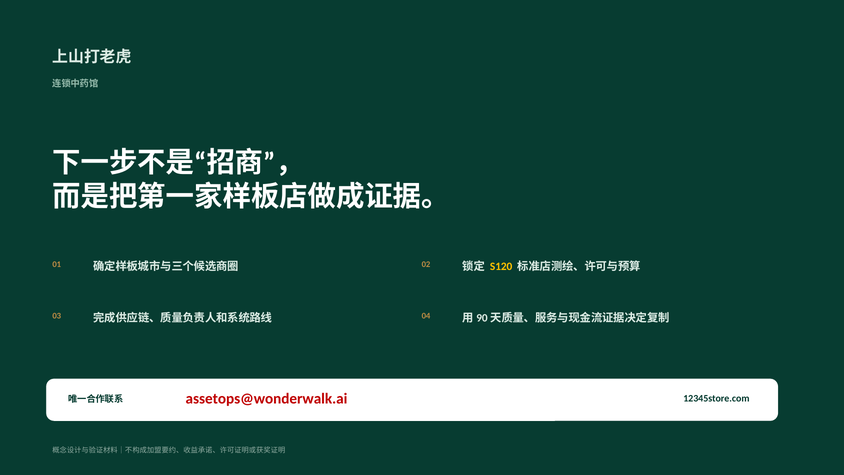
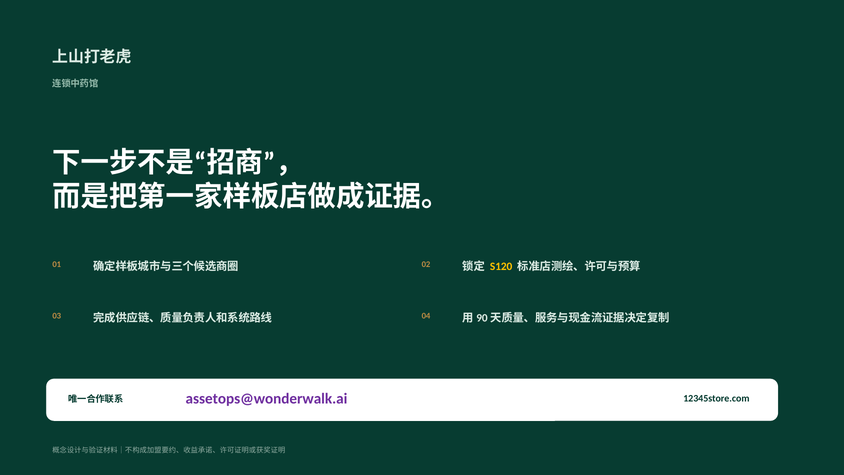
assetops@wonderwalk.ai colour: red -> purple
